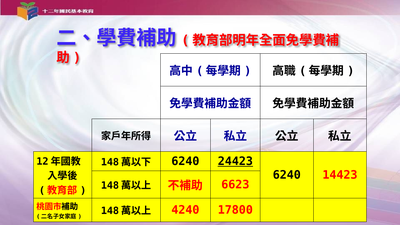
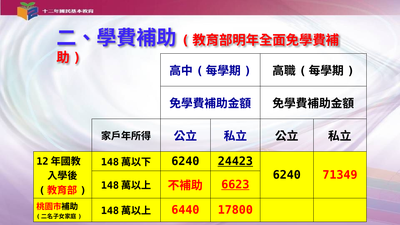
14423: 14423 -> 71349
6623 underline: none -> present
4240: 4240 -> 6440
